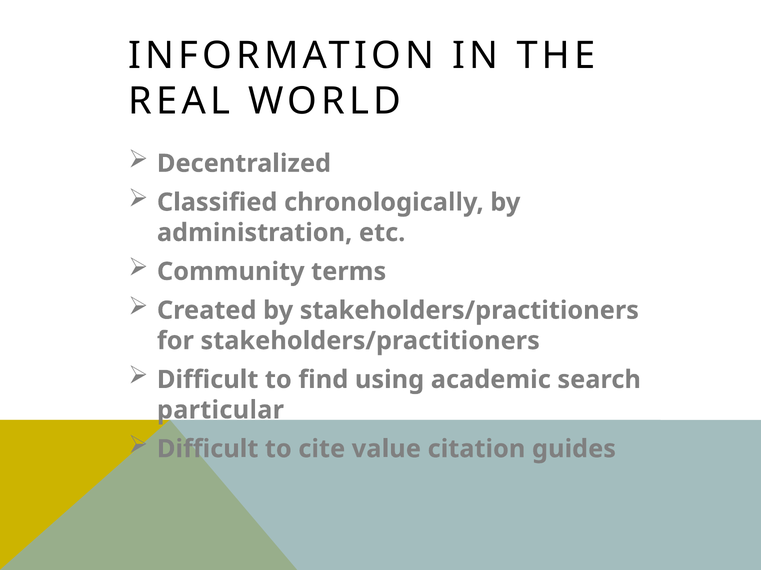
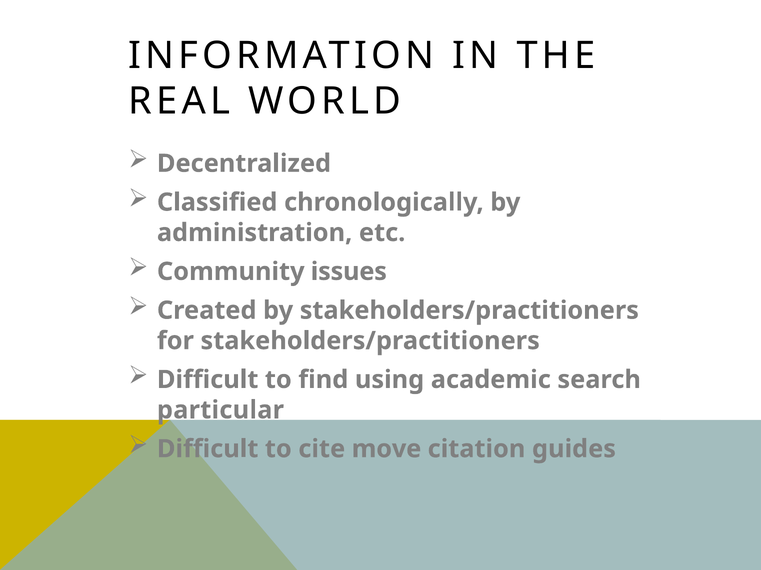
terms: terms -> issues
value: value -> move
